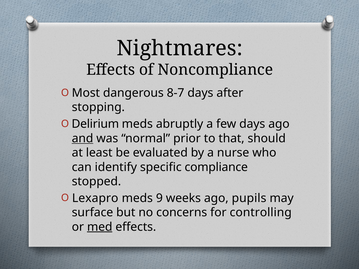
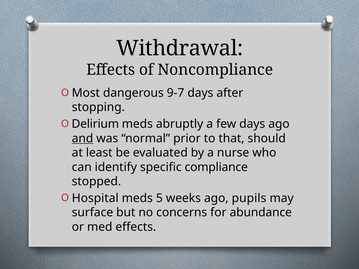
Nightmares: Nightmares -> Withdrawal
8-7: 8-7 -> 9-7
Lexapro: Lexapro -> Hospital
9: 9 -> 5
controlling: controlling -> abundance
med underline: present -> none
